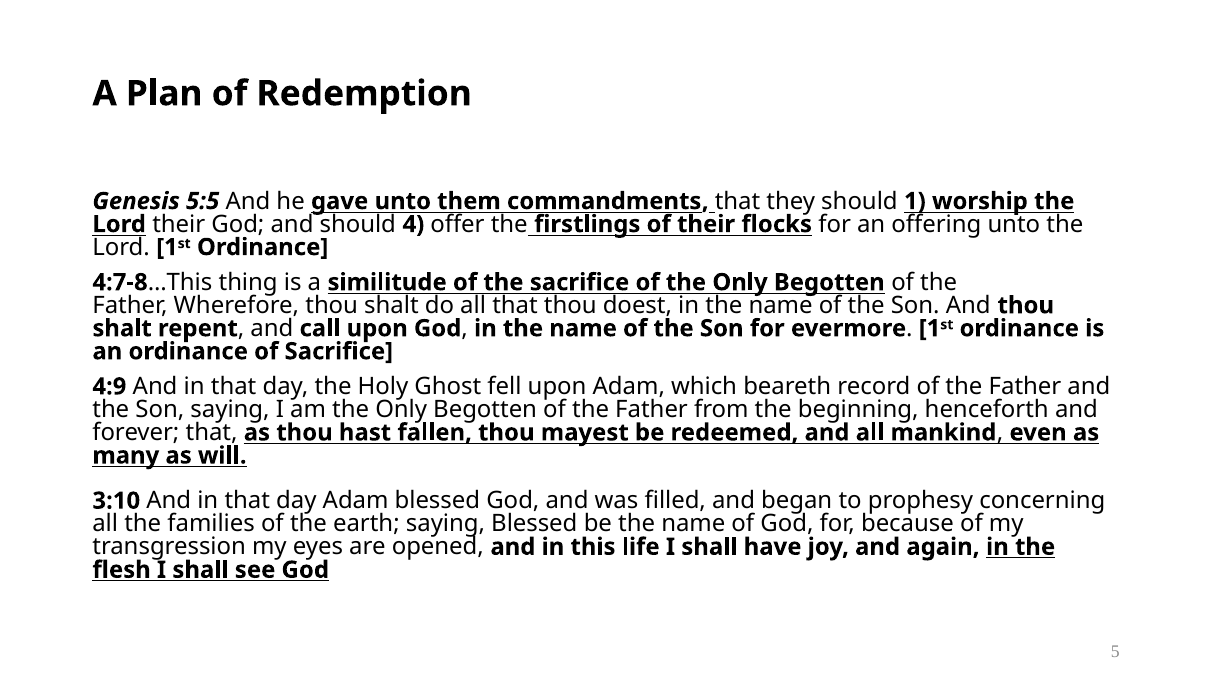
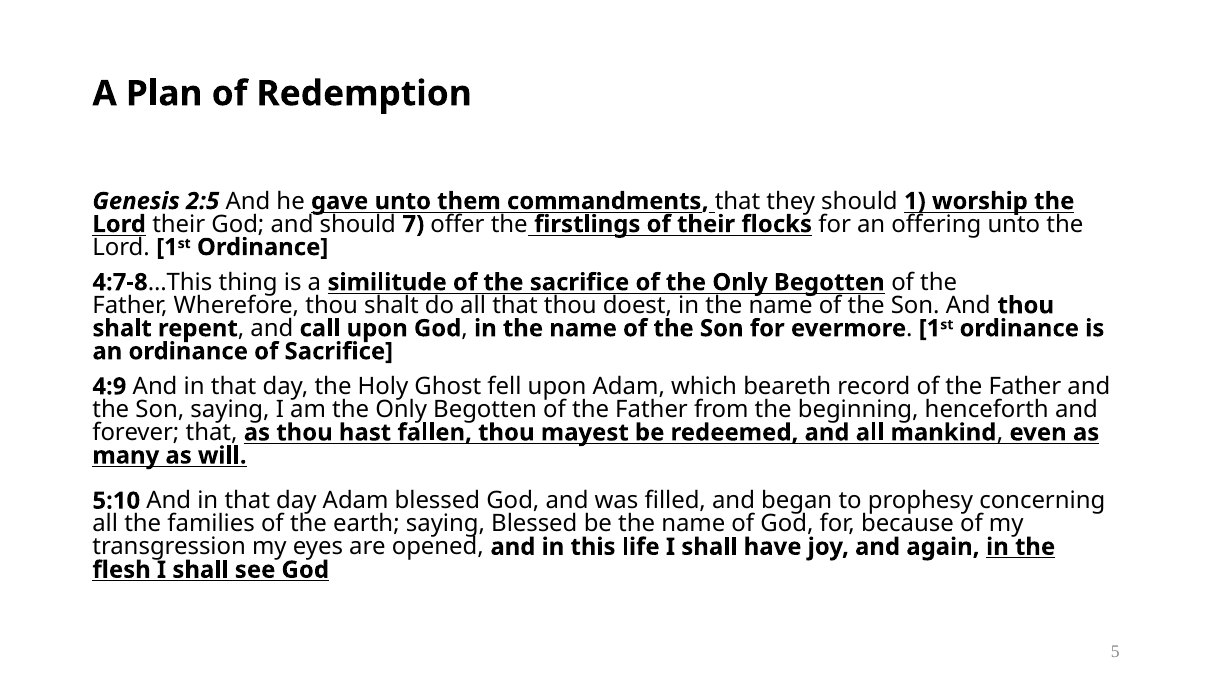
5:5: 5:5 -> 2:5
4: 4 -> 7
3:10: 3:10 -> 5:10
